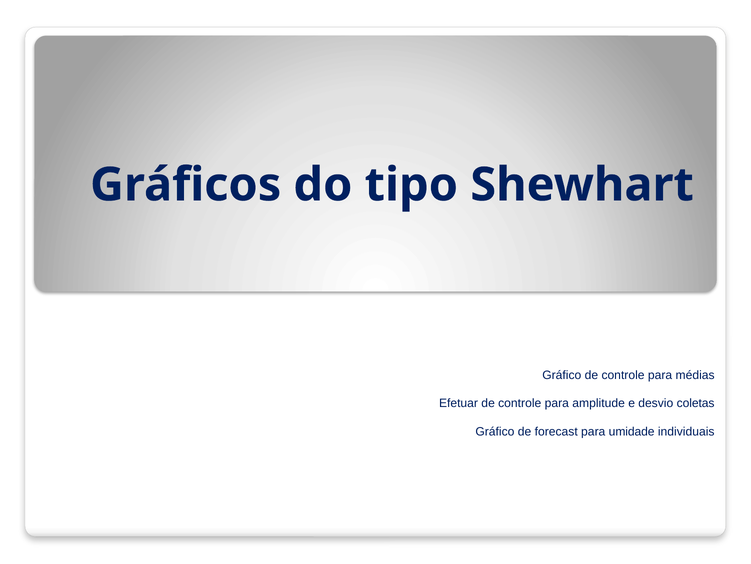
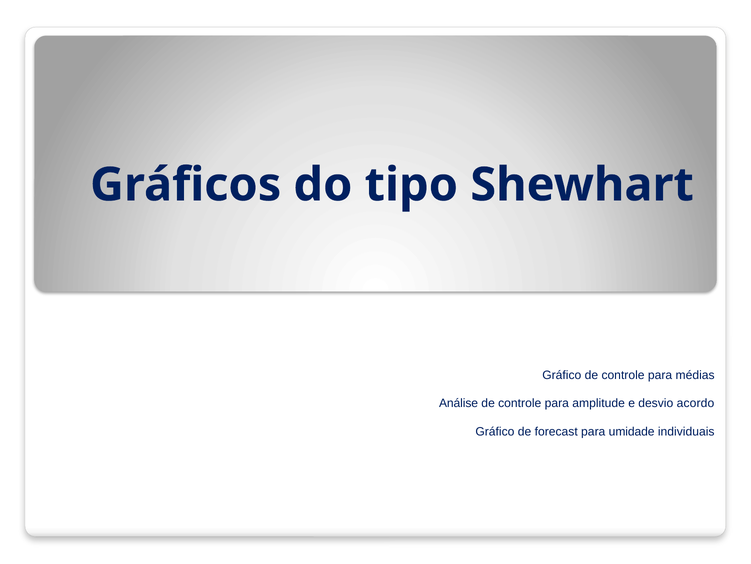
Efetuar: Efetuar -> Análise
coletas: coletas -> acordo
